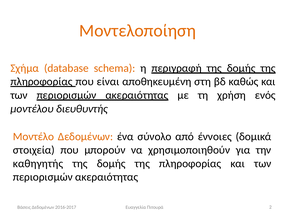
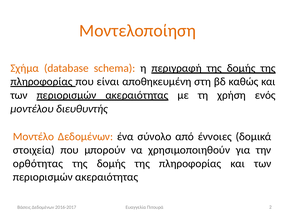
καθηγητής: καθηγητής -> ορθότητας
